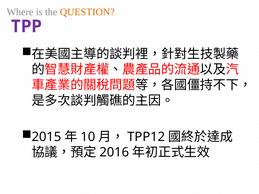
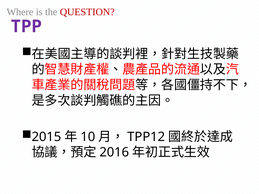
QUESTION colour: orange -> red
